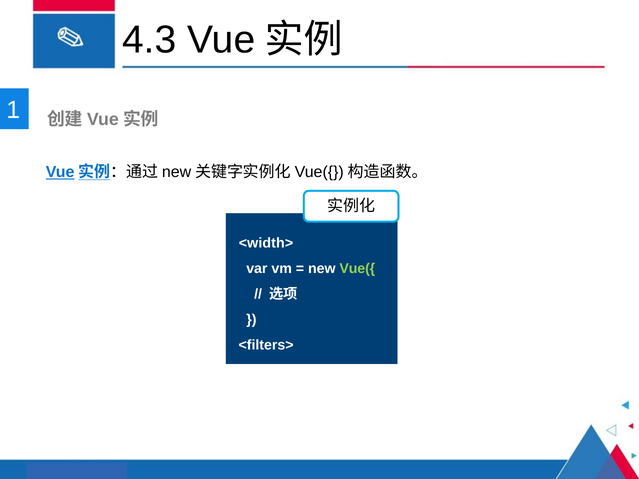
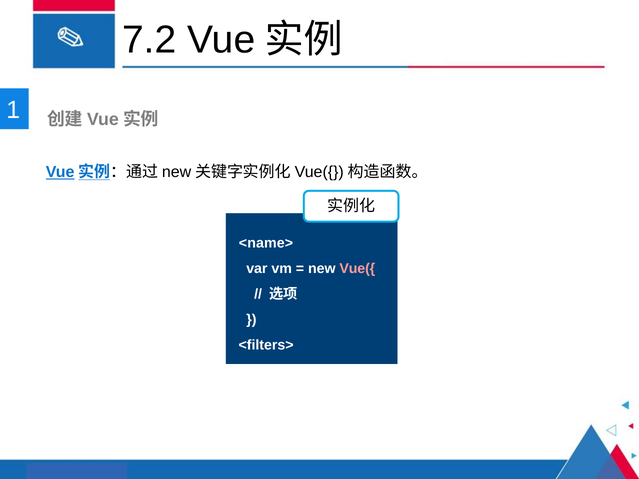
4.3: 4.3 -> 7.2
<width>: <width> -> <name>
Vue({ colour: light green -> pink
